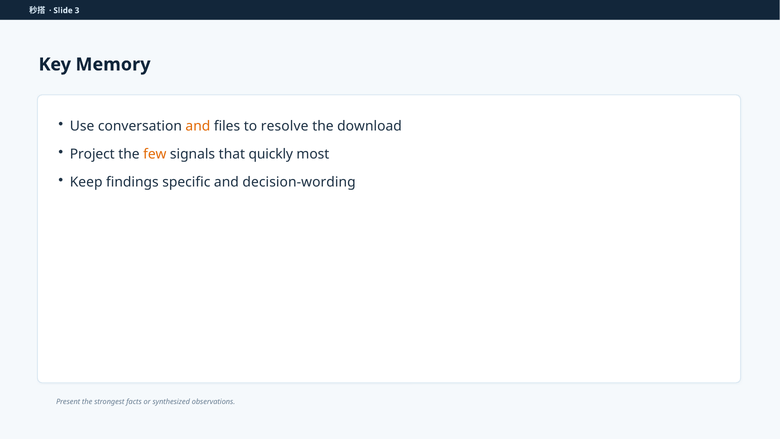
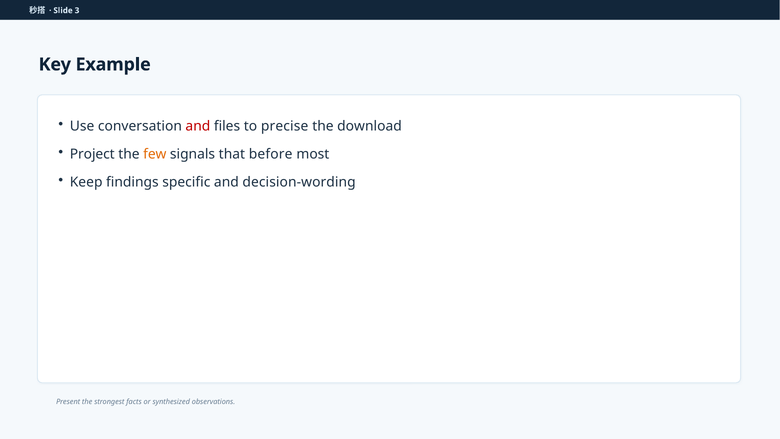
Memory: Memory -> Example
and at (198, 126) colour: orange -> red
resolve: resolve -> precise
quickly: quickly -> before
